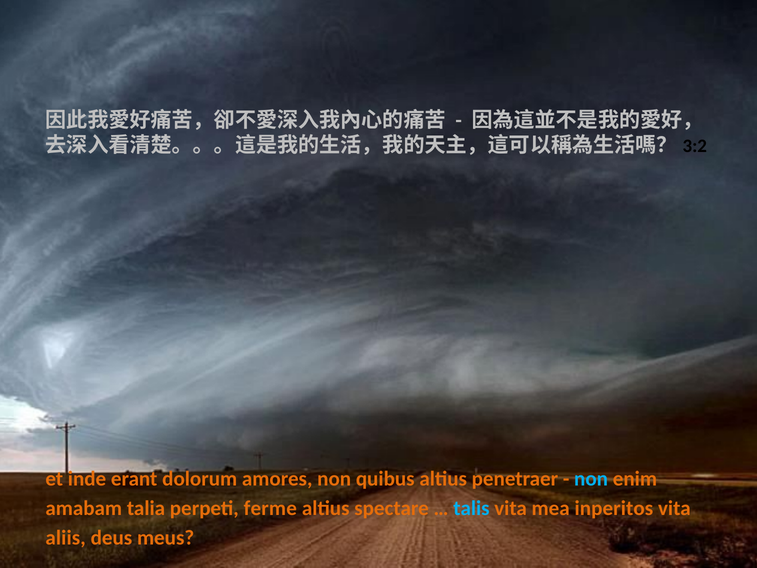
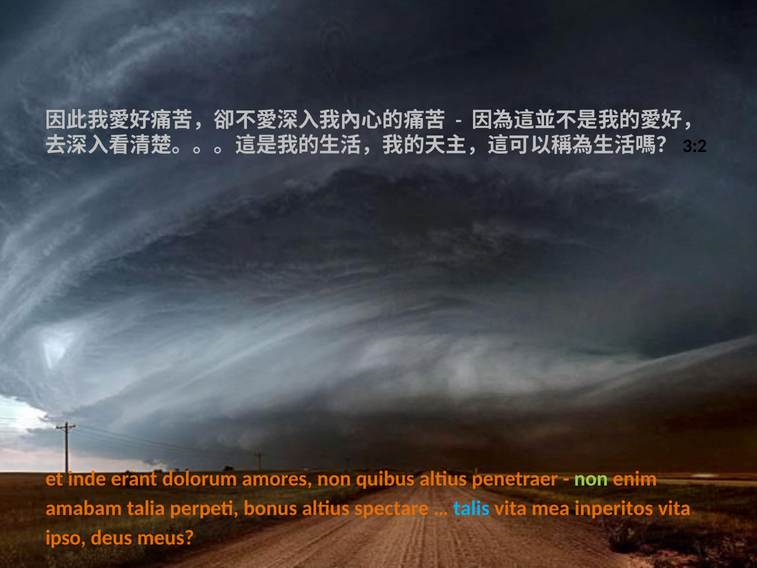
non at (591, 478) colour: light blue -> light green
ferme: ferme -> bonus
aliis: aliis -> ipso
